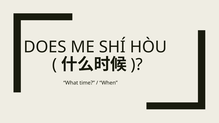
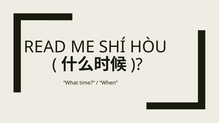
DOES: DOES -> READ
